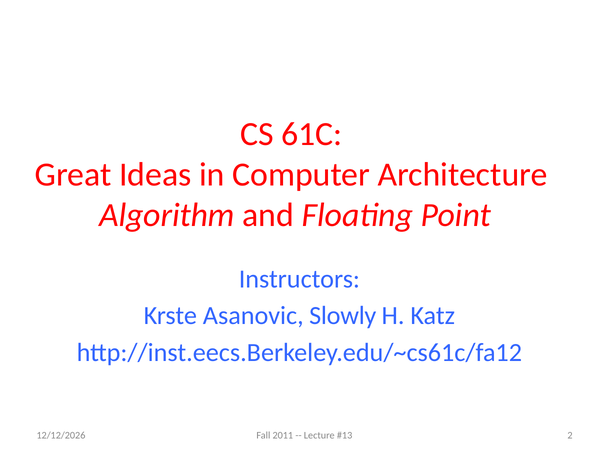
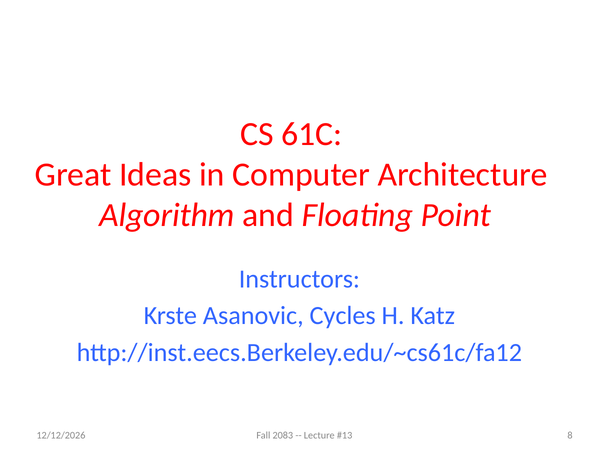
Slowly: Slowly -> Cycles
2011: 2011 -> 2083
2: 2 -> 8
